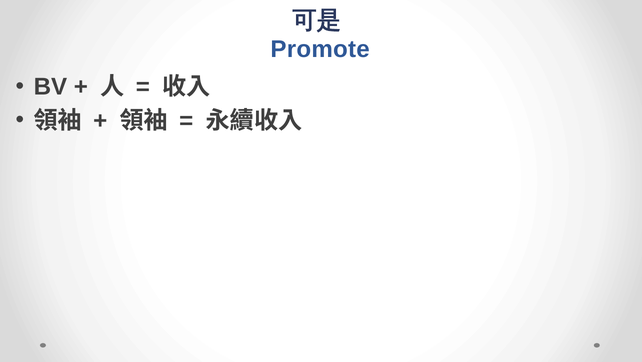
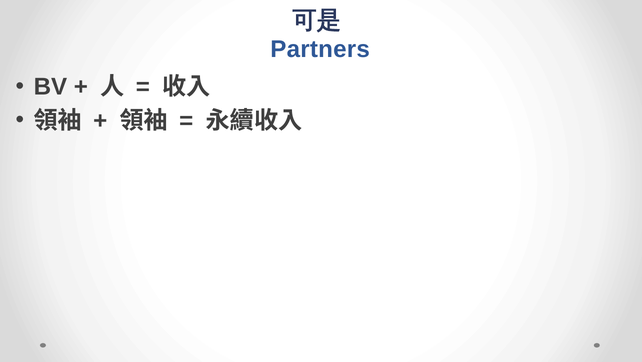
Promote: Promote -> Partners
